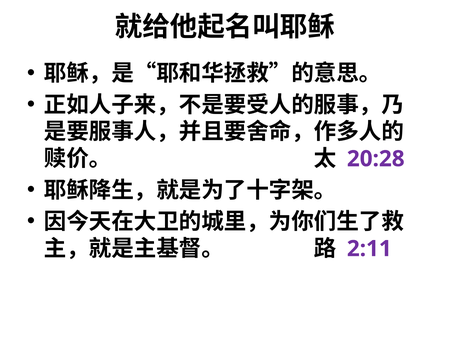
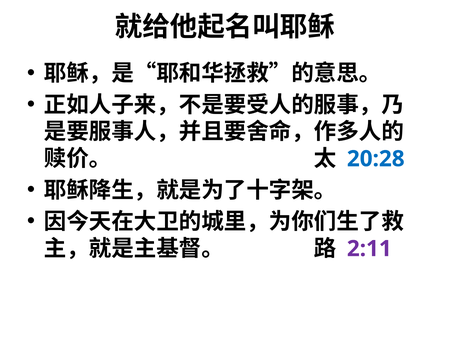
20:28 colour: purple -> blue
